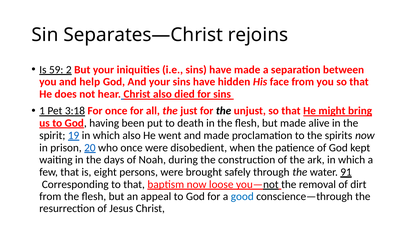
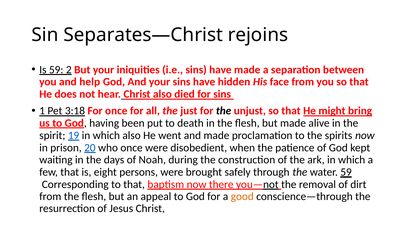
water 91: 91 -> 59
loose: loose -> there
good colour: blue -> orange
